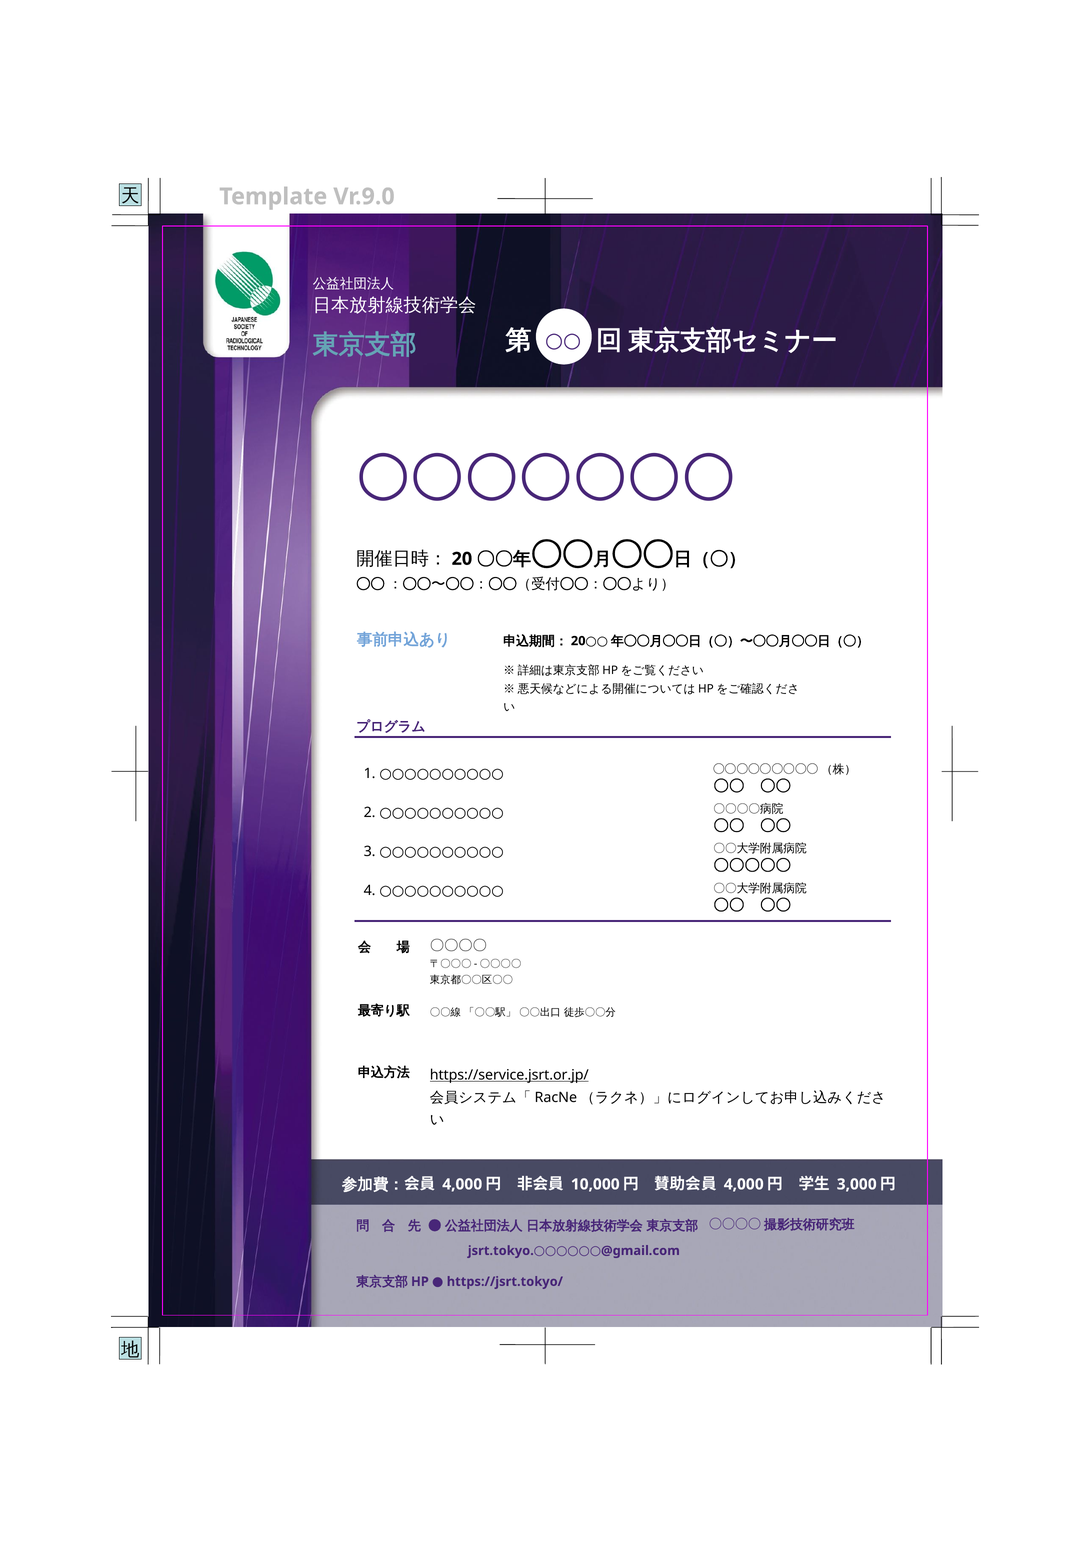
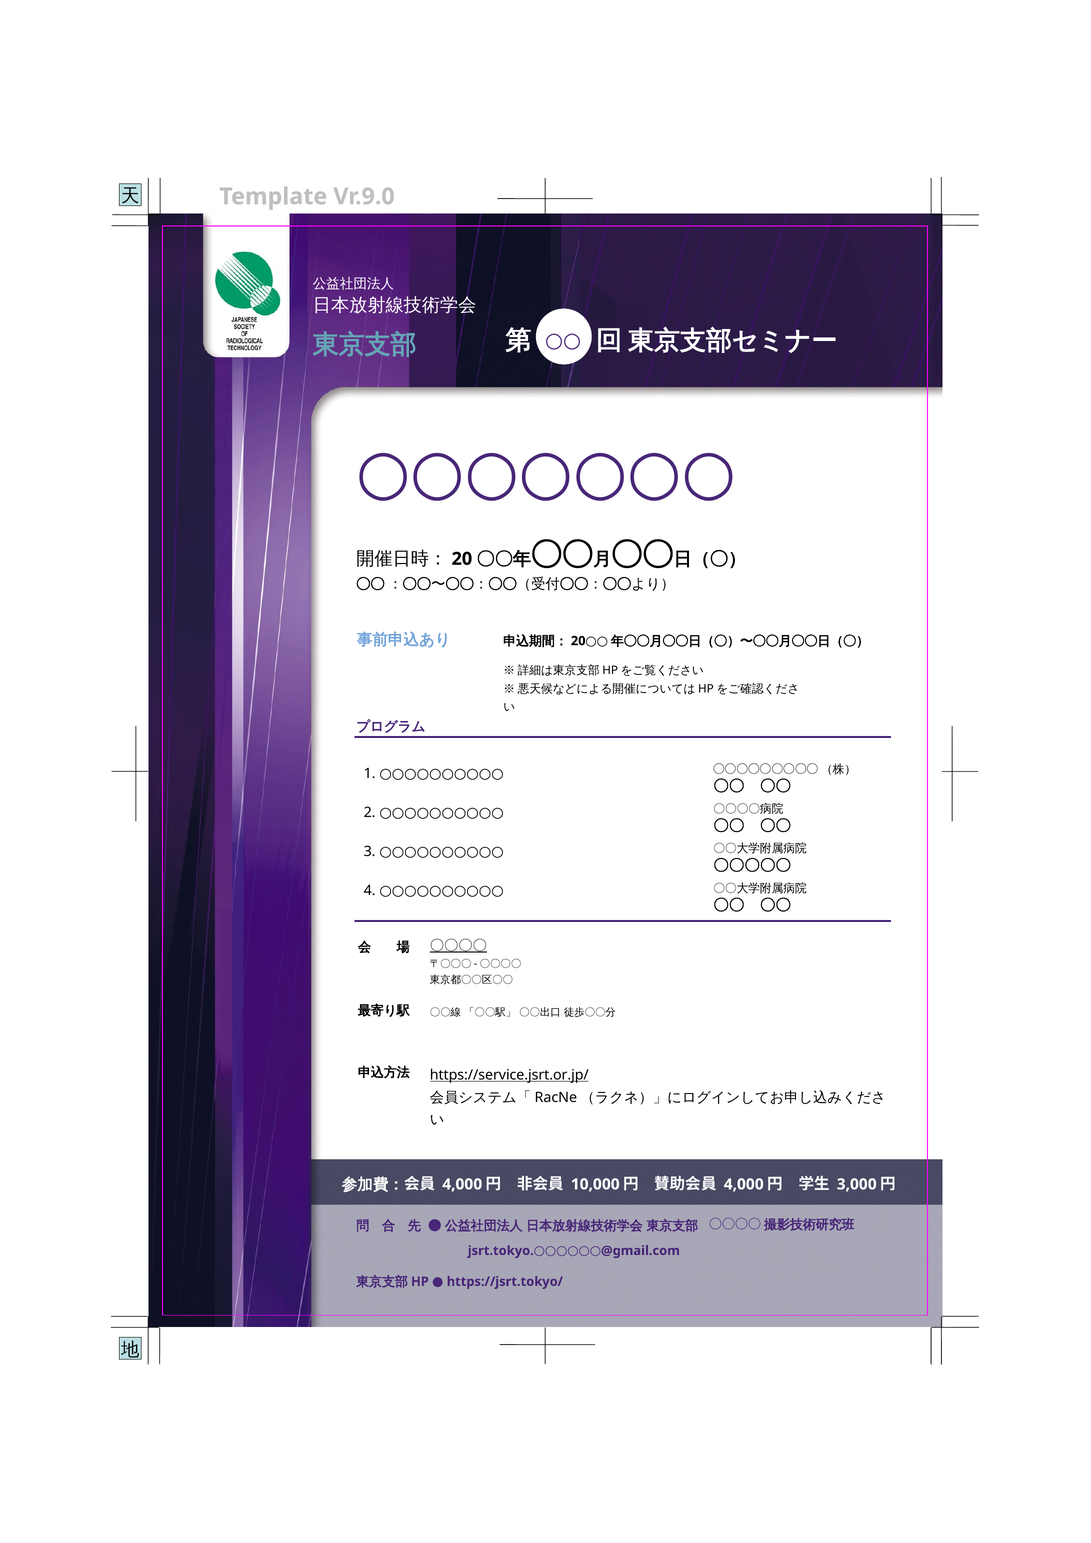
〇〇〇〇 at (458, 946) underline: none -> present
